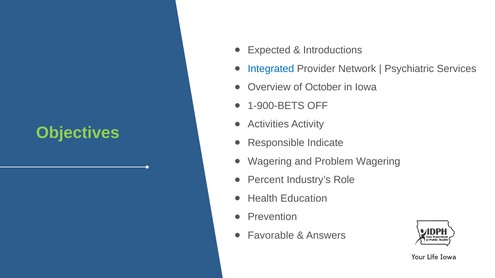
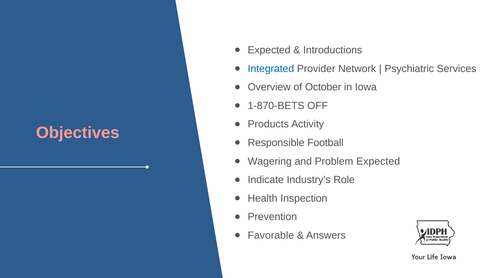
1-900-BETS: 1-900-BETS -> 1-870-BETS
Activities: Activities -> Products
Objectives colour: light green -> pink
Indicate: Indicate -> Football
Problem Wagering: Wagering -> Expected
Percent: Percent -> Indicate
Education: Education -> Inspection
